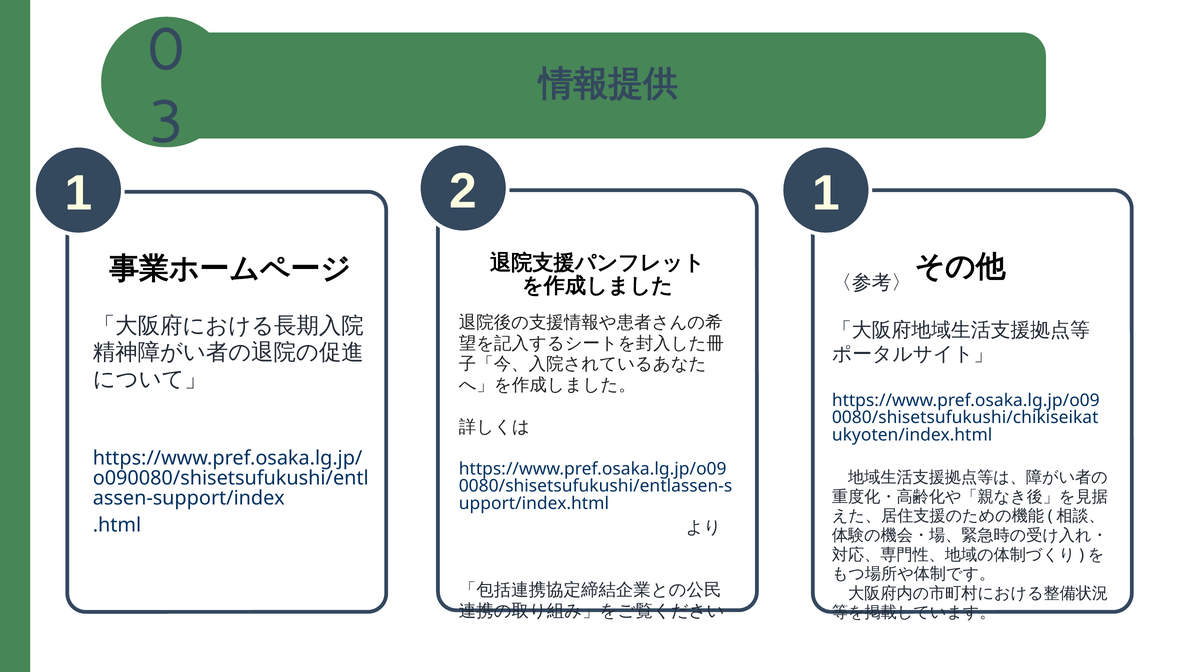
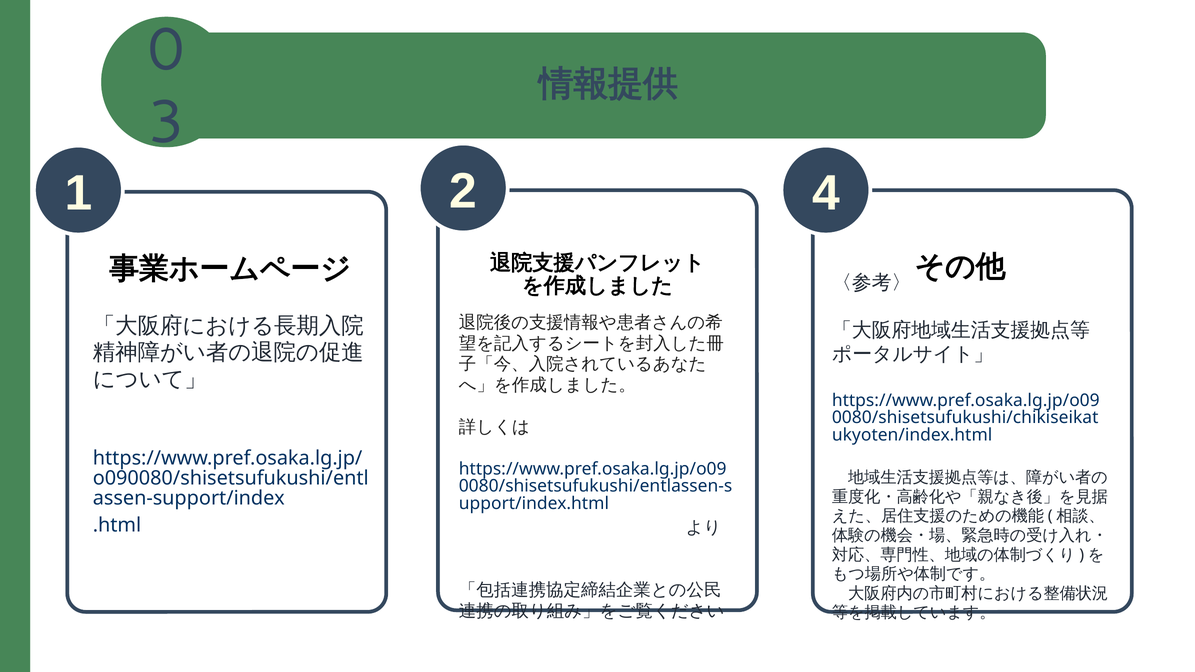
2 1: 1 -> 4
